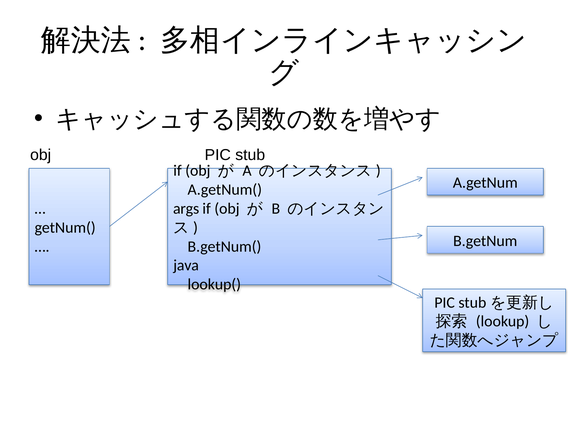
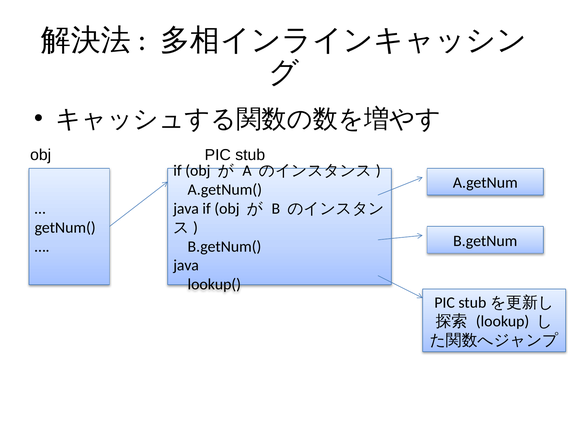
args at (186, 209): args -> java
